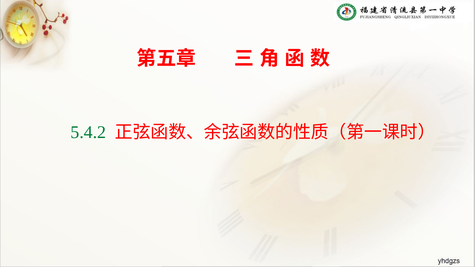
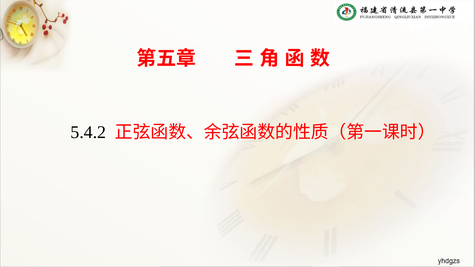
5.4.2 colour: green -> black
